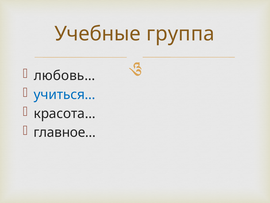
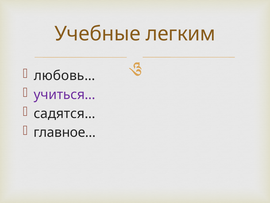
группа: группа -> легким
учиться… colour: blue -> purple
красота…: красота… -> садятся…
